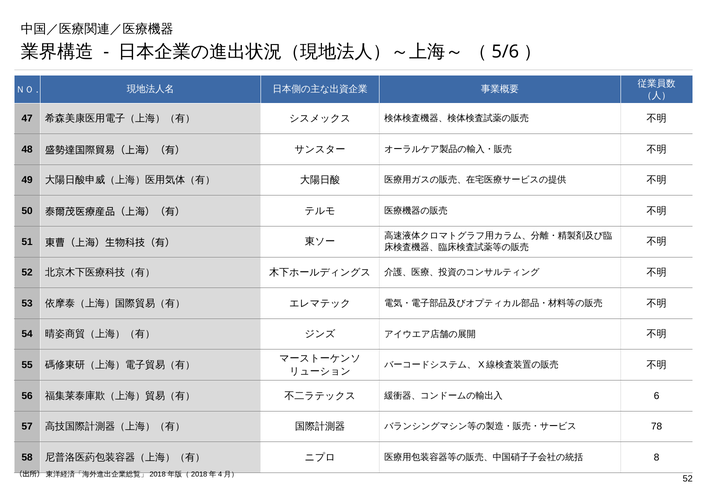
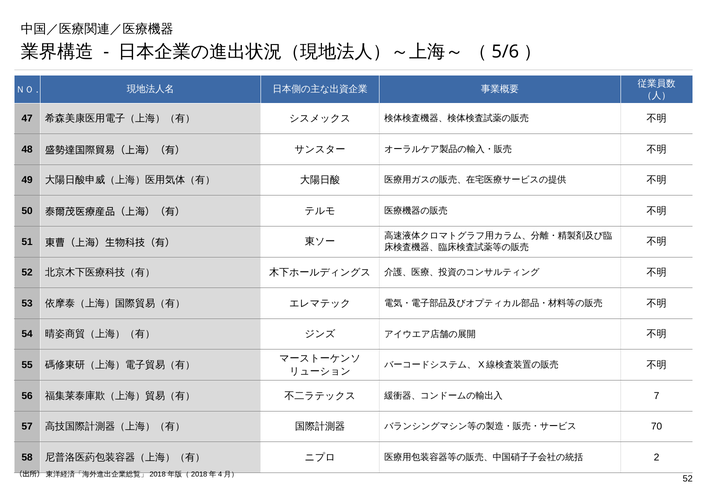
6: 6 -> 7
78: 78 -> 70
8: 8 -> 2
